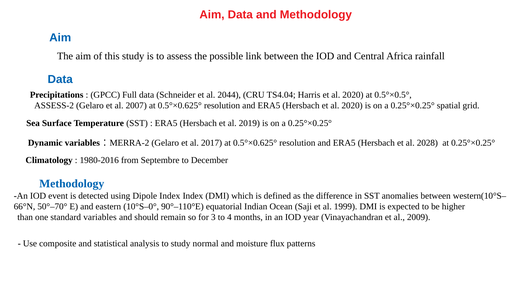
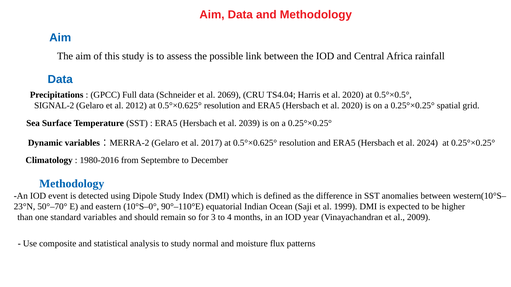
2044: 2044 -> 2069
ASSESS-2: ASSESS-2 -> SIGNAL-2
2007: 2007 -> 2012
2019: 2019 -> 2039
2028: 2028 -> 2024
Dipole Index: Index -> Study
66°N: 66°N -> 23°N
